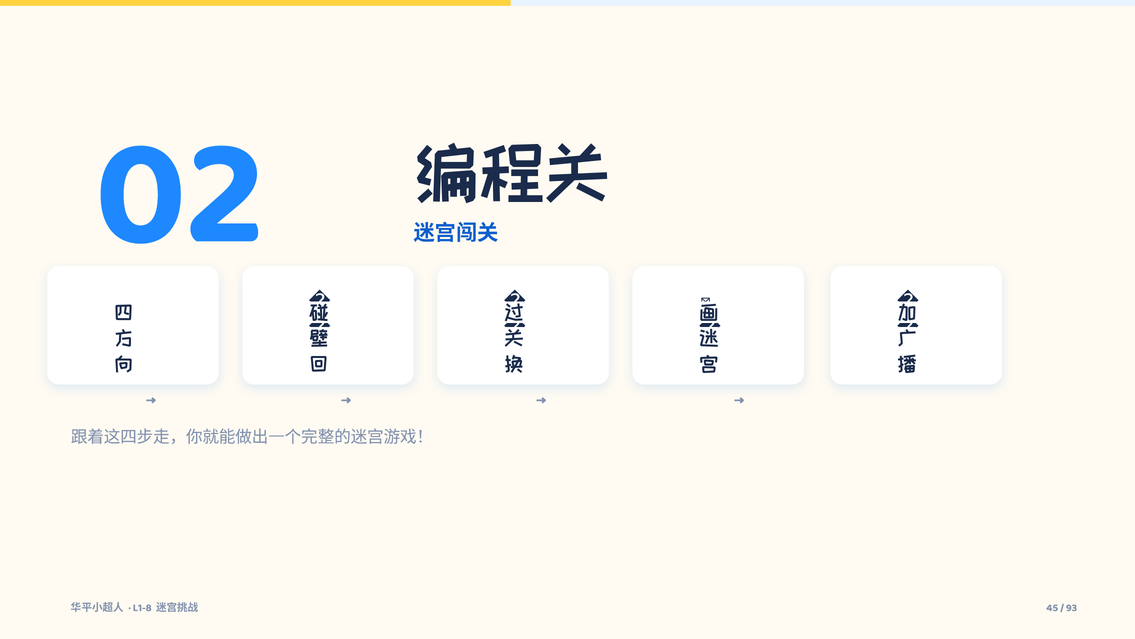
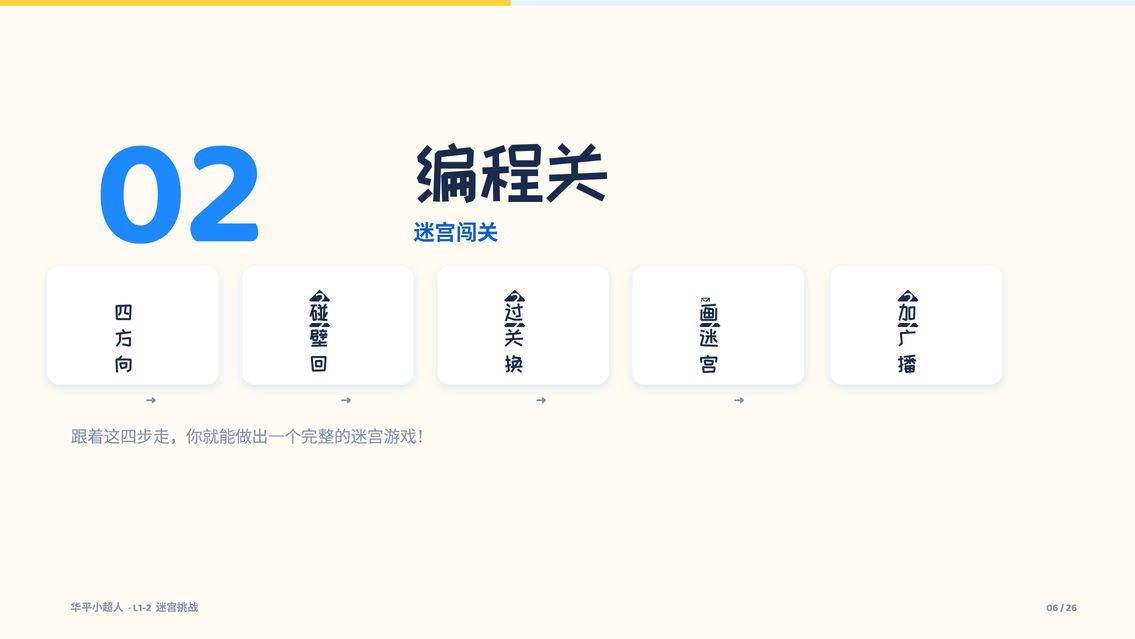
L1-8: L1-8 -> L1-2
45: 45 -> 06
93: 93 -> 26
